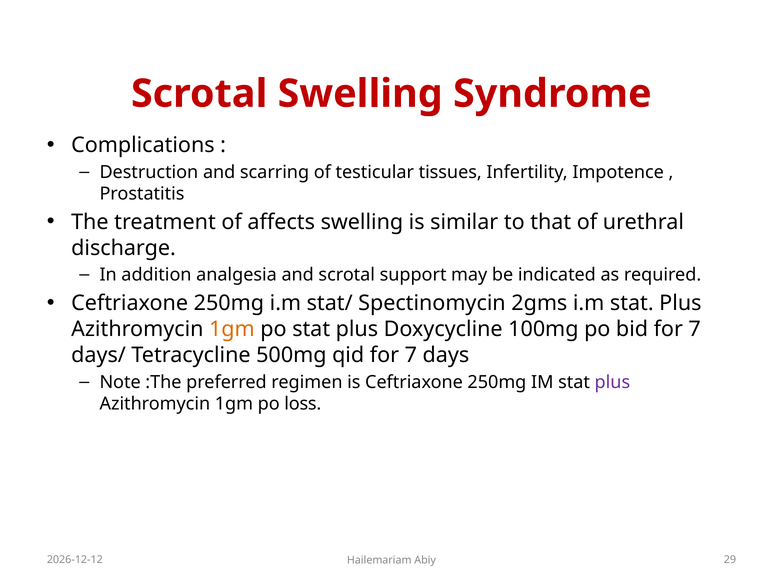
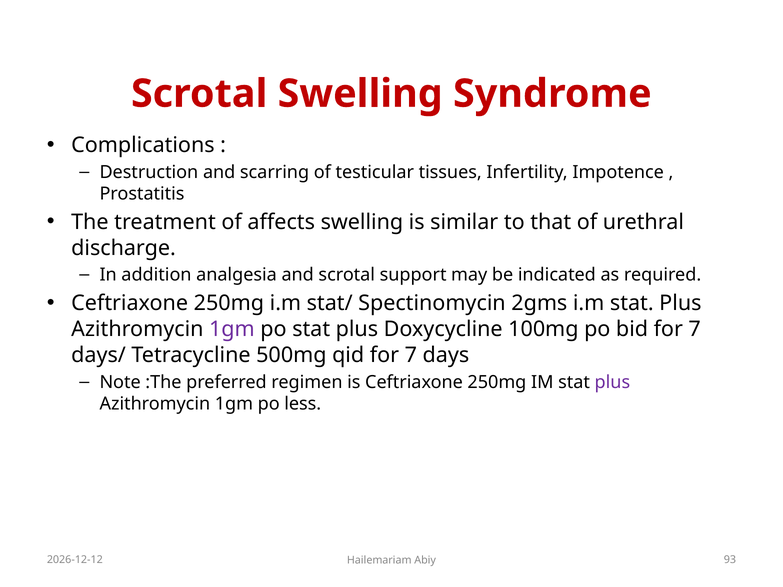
1gm at (232, 329) colour: orange -> purple
loss: loss -> less
29: 29 -> 93
